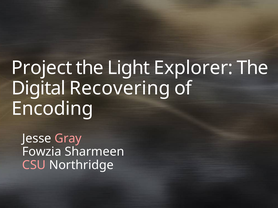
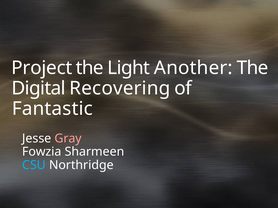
Explorer: Explorer -> Another
Encoding: Encoding -> Fantastic
CSU colour: pink -> light blue
